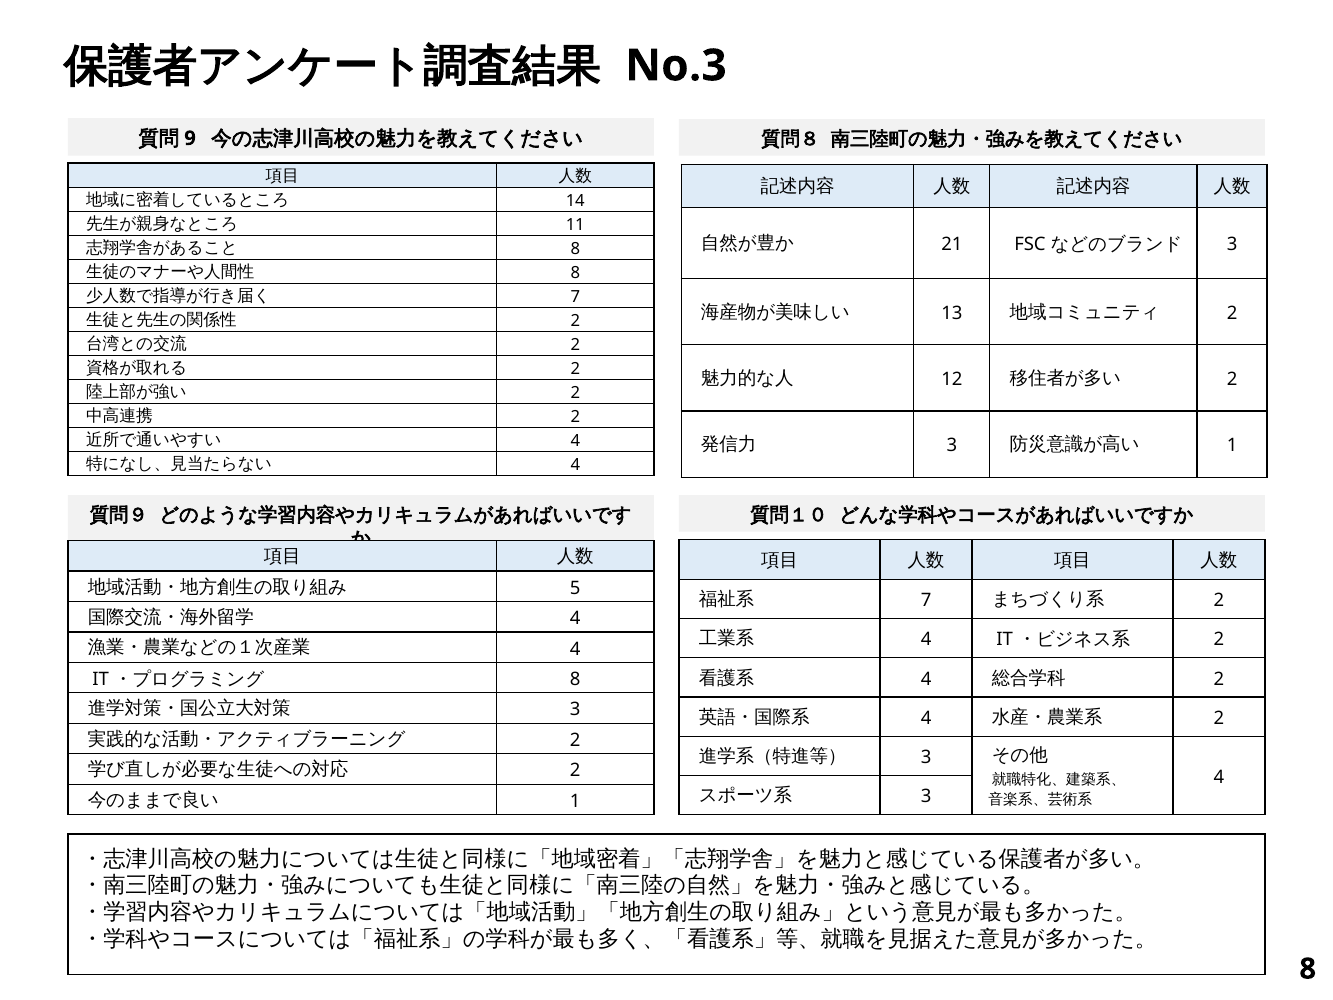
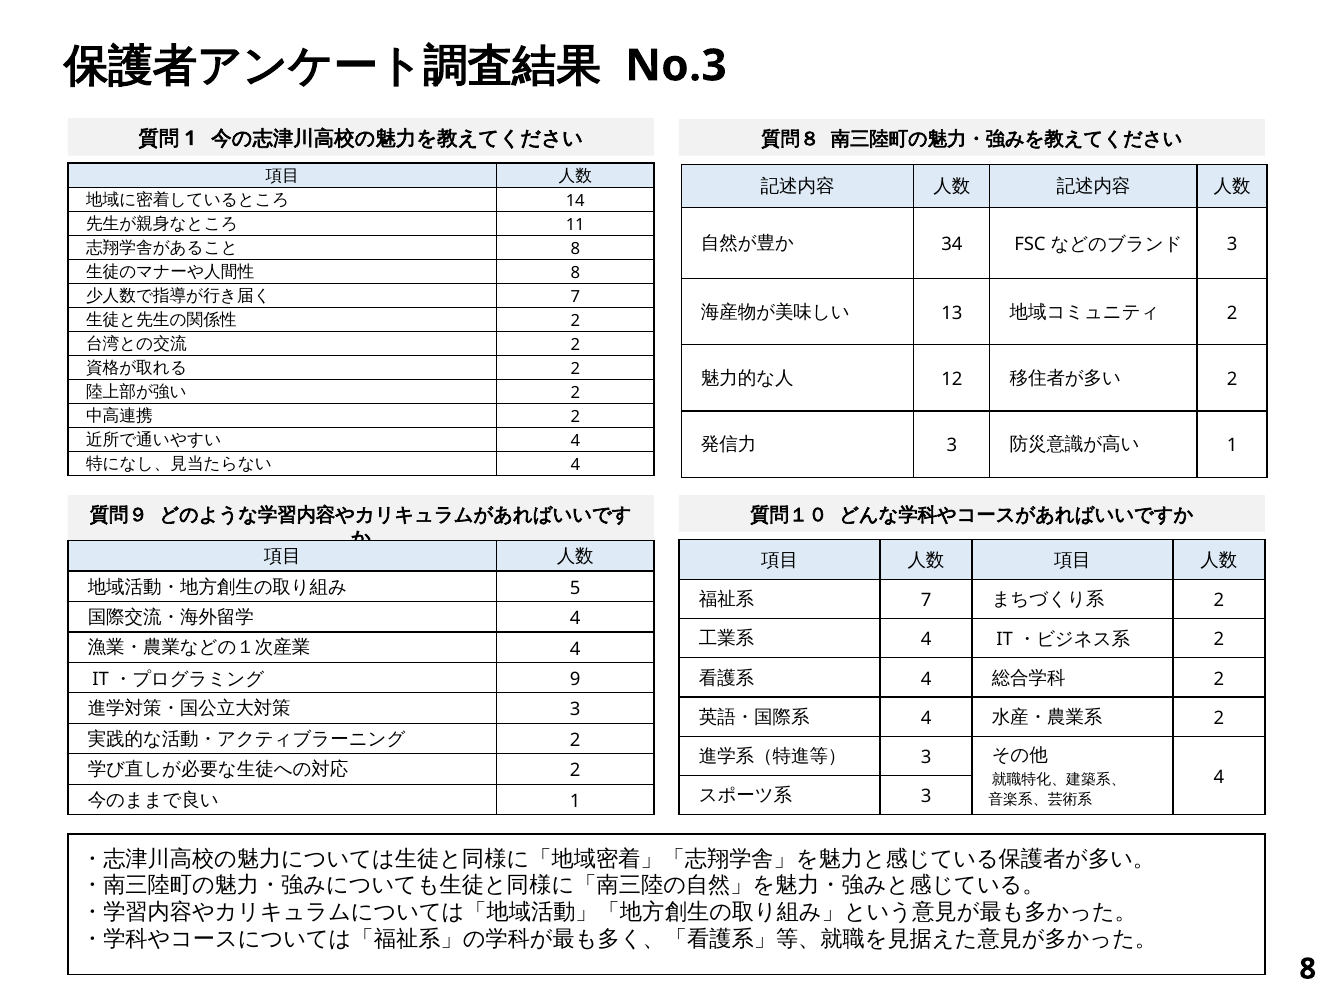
9 at (190, 138): 9 -> 1
21: 21 -> 34
8 at (575, 679): 8 -> 9
